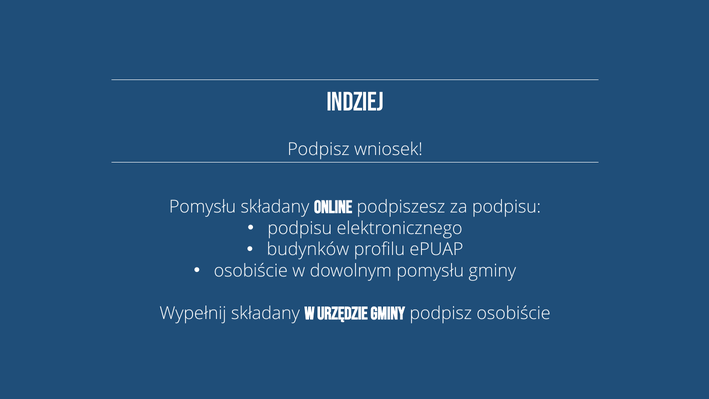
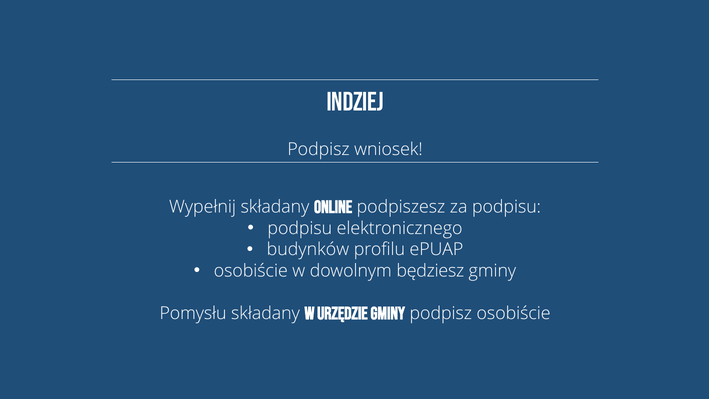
Pomysłu at (203, 207): Pomysłu -> Wypełnij
dowolnym pomysłu: pomysłu -> będziesz
Wypełnij: Wypełnij -> Pomysłu
